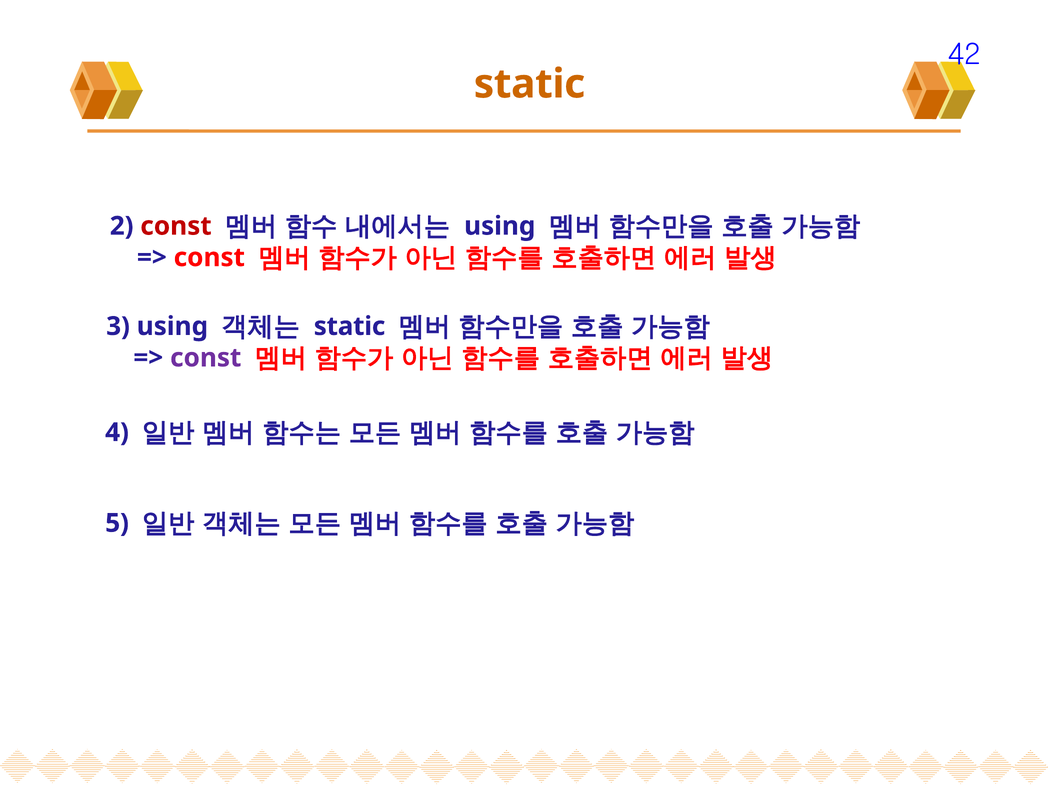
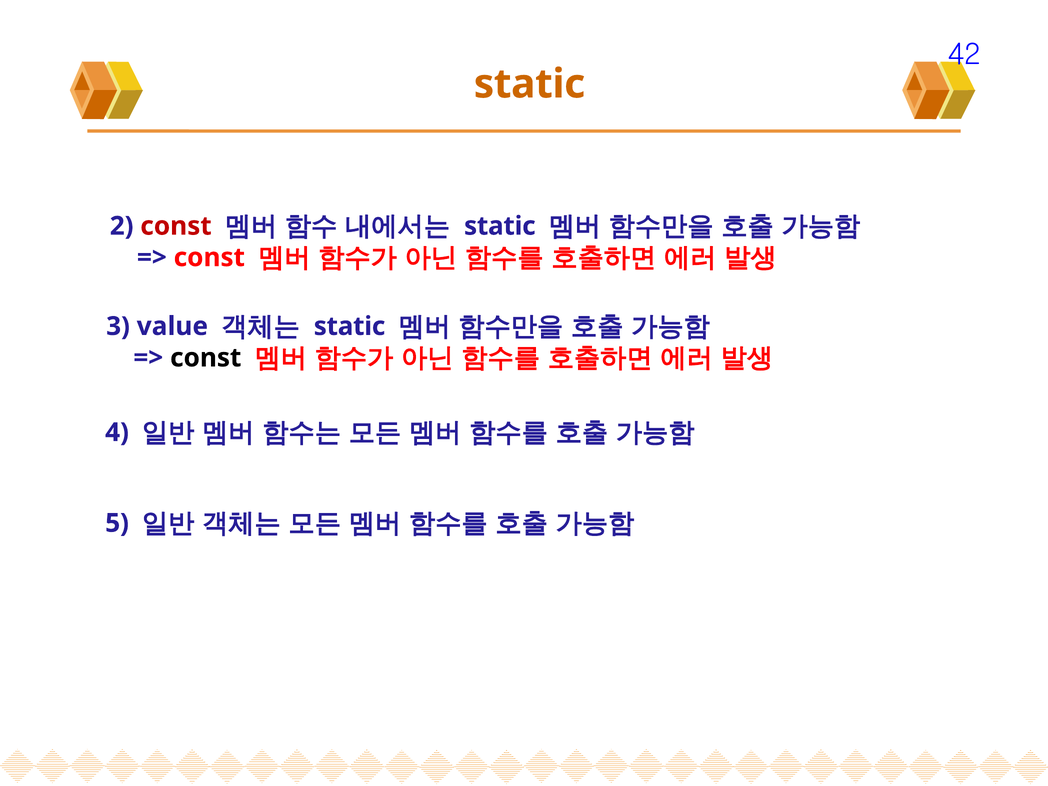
using at (500, 226): using -> static
3 using: using -> value
const at (206, 358) colour: purple -> black
